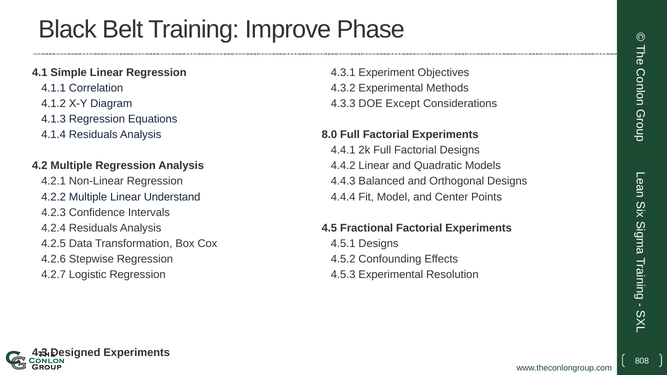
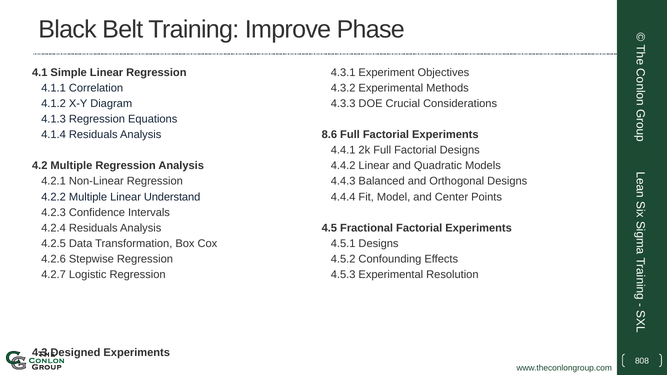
Except: Except -> Crucial
8.0: 8.0 -> 8.6
